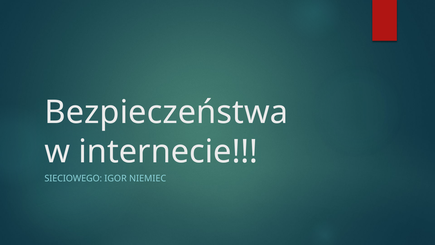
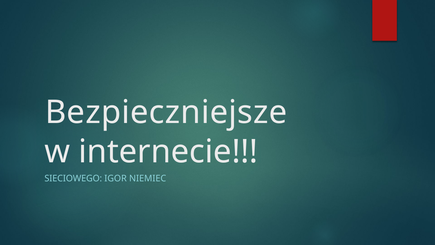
Bezpieczeństwa: Bezpieczeństwa -> Bezpieczniejsze
